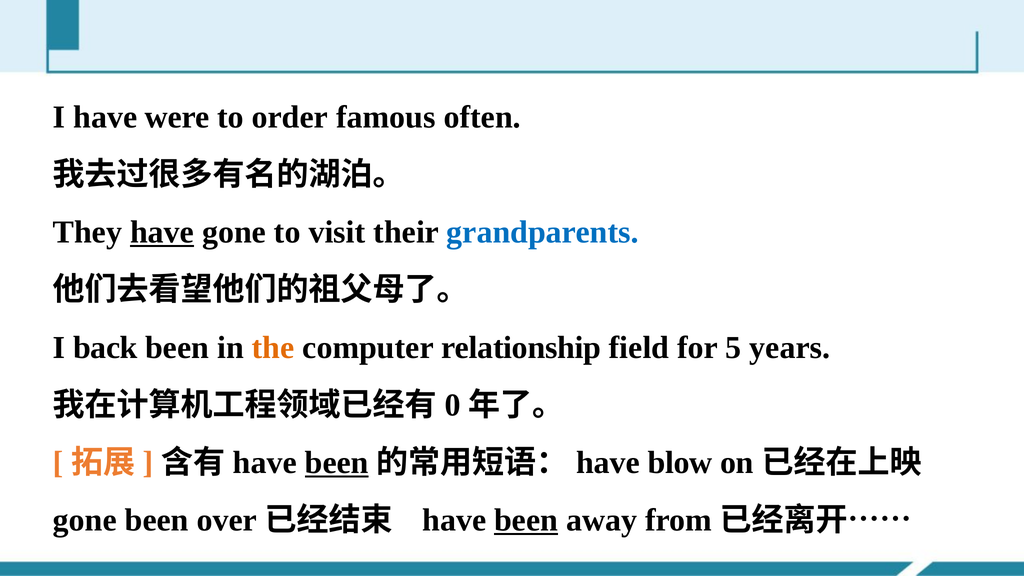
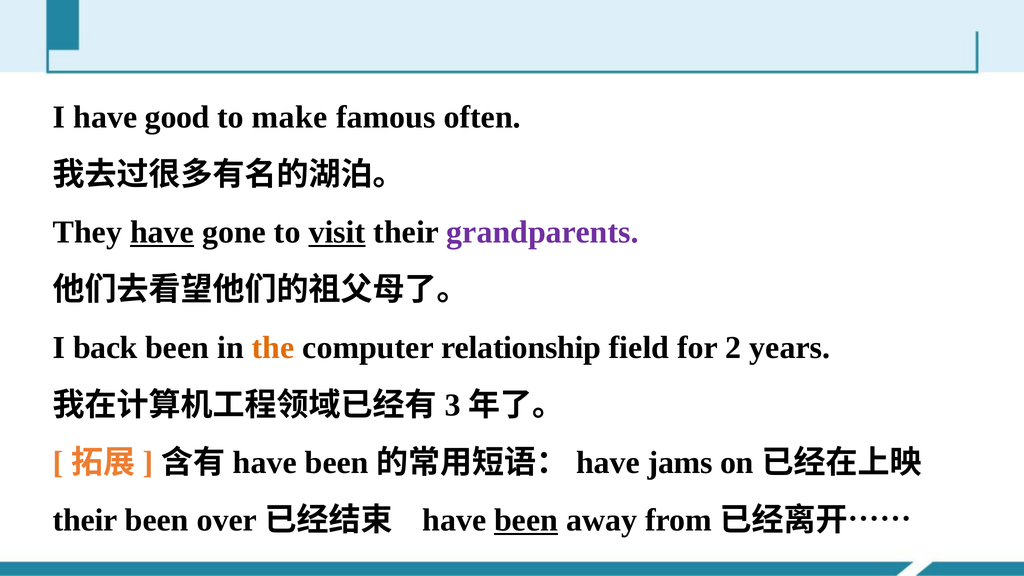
were: were -> good
order: order -> make
visit underline: none -> present
grandparents colour: blue -> purple
5: 5 -> 2
0: 0 -> 3
been at (337, 463) underline: present -> none
blow: blow -> jams
gone at (85, 520): gone -> their
